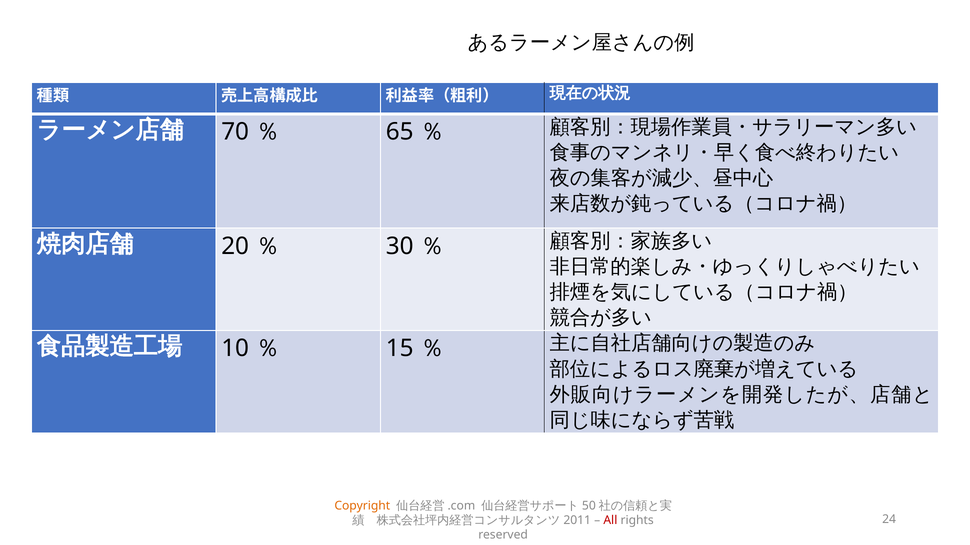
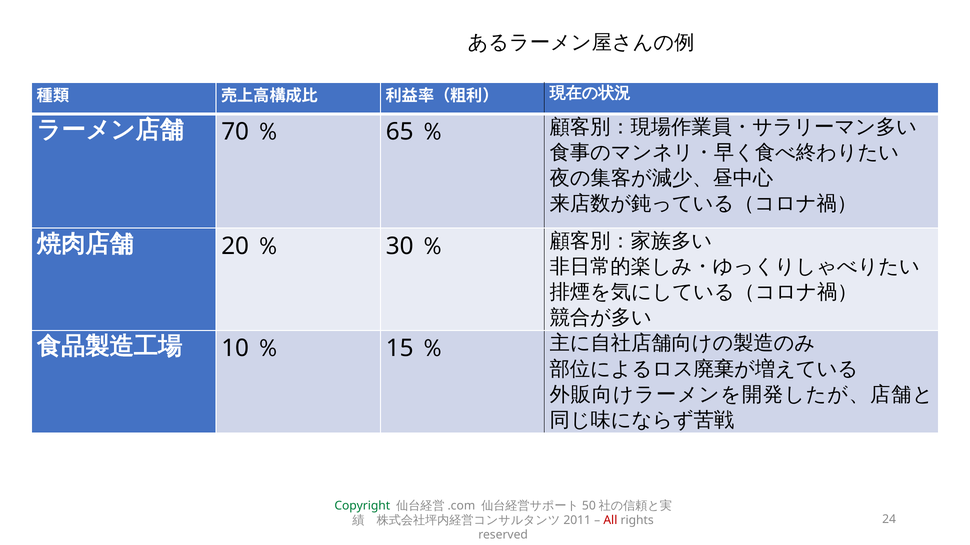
Copyright colour: orange -> green
